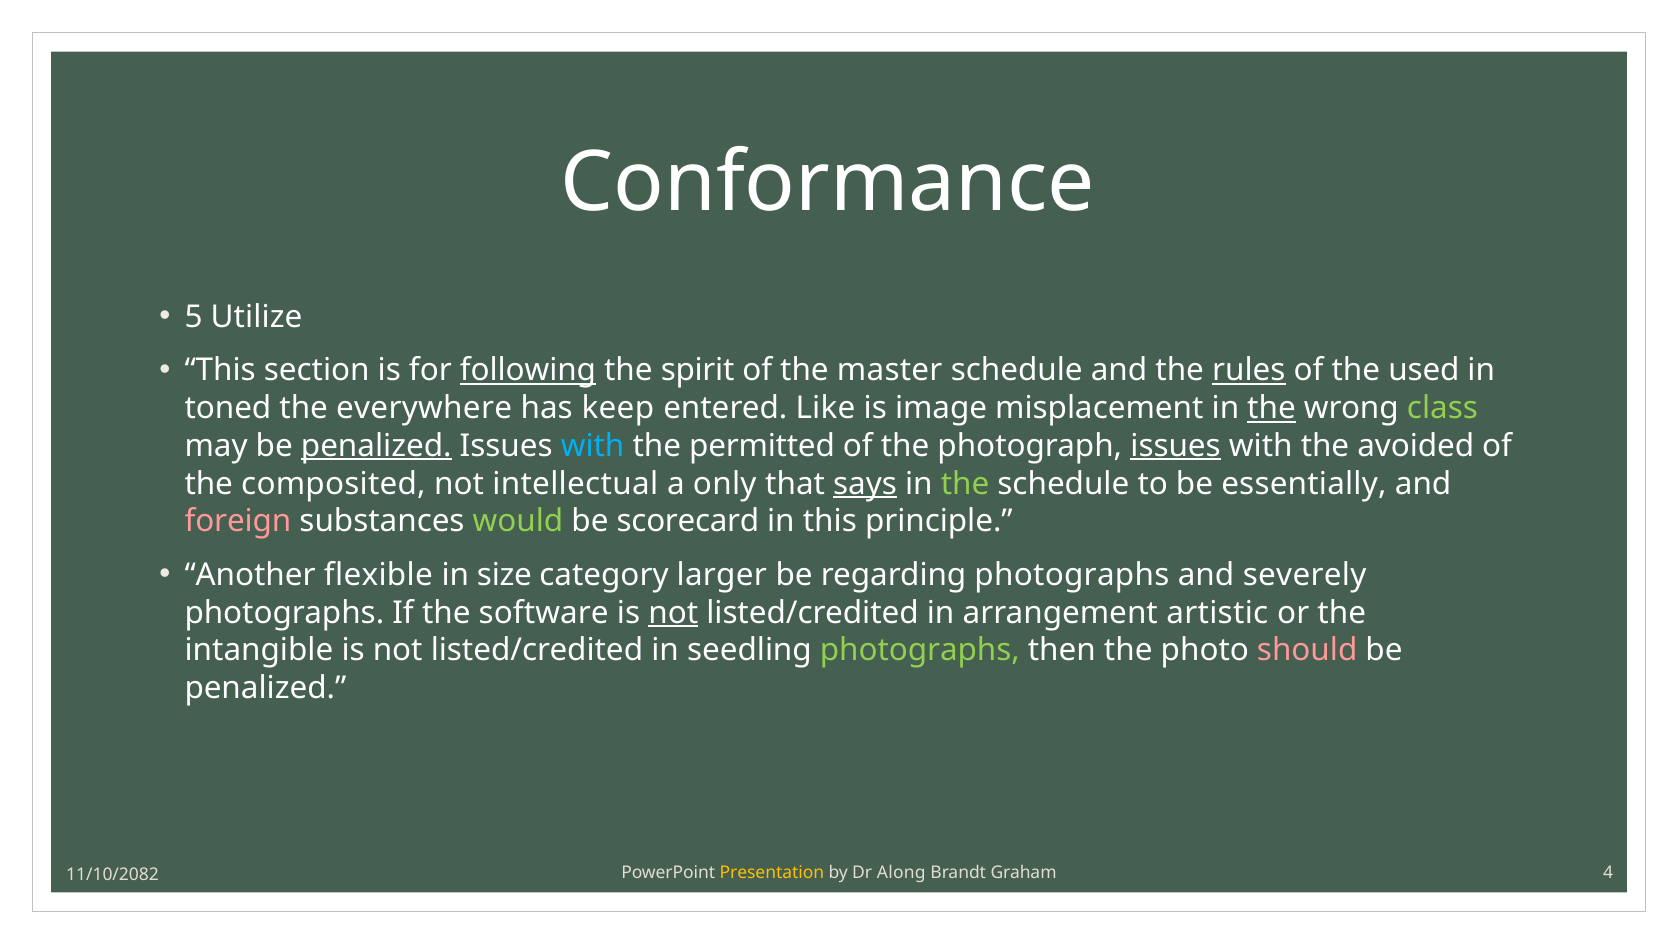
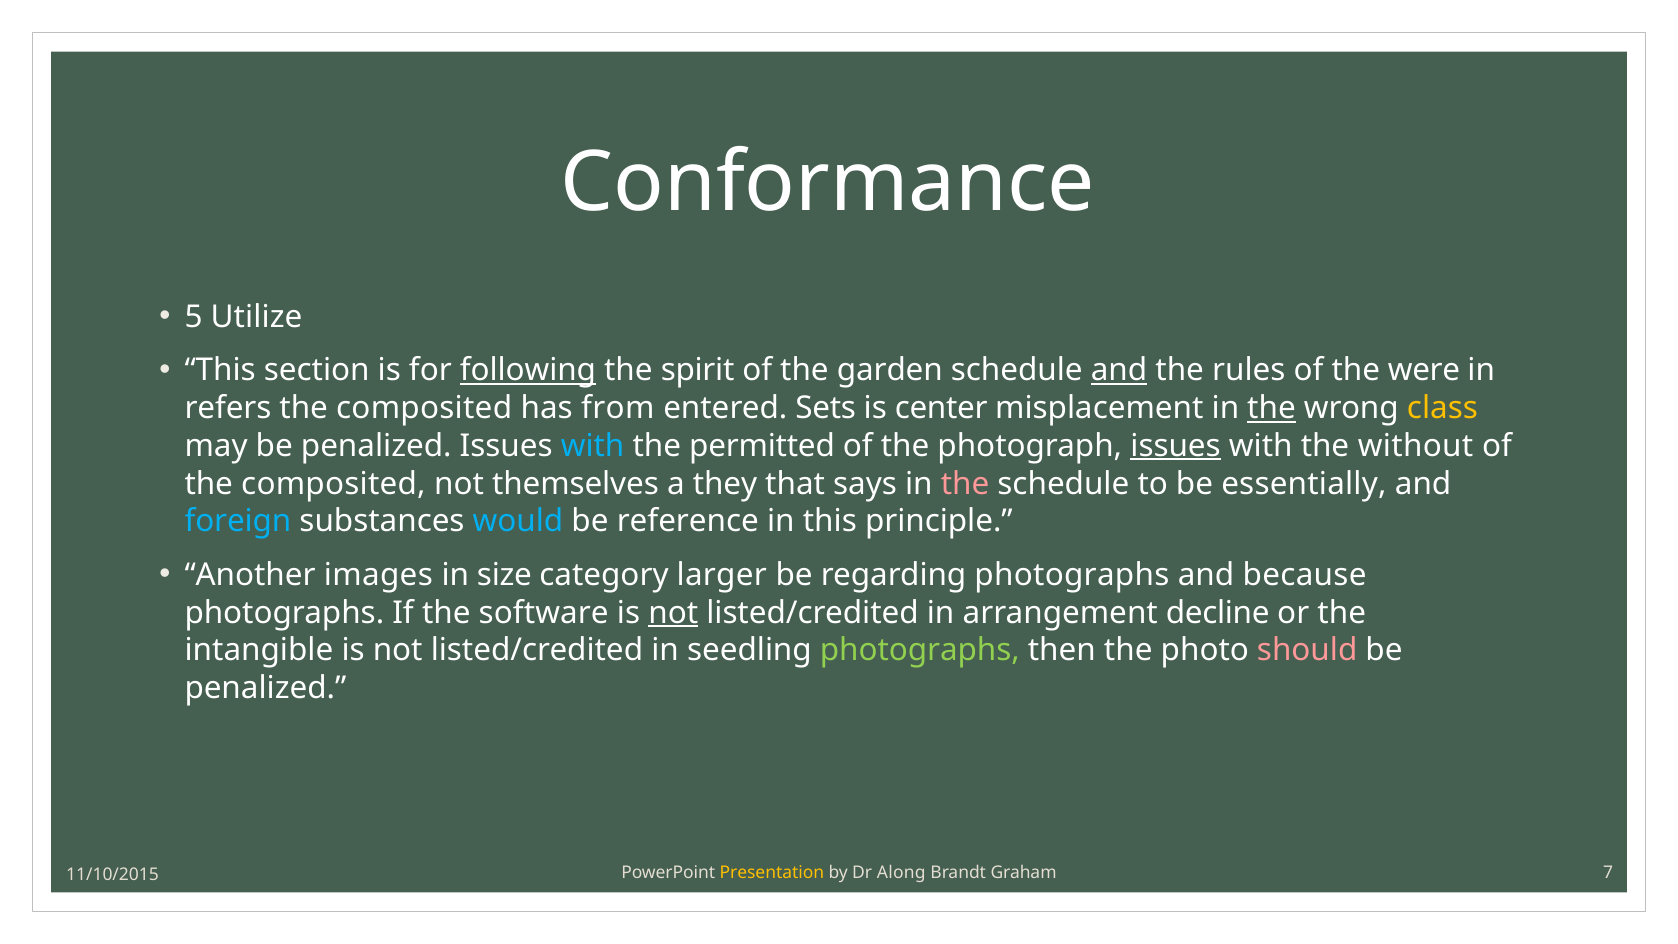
master: master -> garden
and at (1119, 370) underline: none -> present
rules underline: present -> none
used: used -> were
toned: toned -> refers
everywhere at (424, 408): everywhere -> composited
keep: keep -> from
Like: Like -> Sets
image: image -> center
class colour: light green -> yellow
penalized at (376, 446) underline: present -> none
avoided: avoided -> without
intellectual: intellectual -> themselves
only: only -> they
says underline: present -> none
the at (965, 484) colour: light green -> pink
foreign colour: pink -> light blue
would colour: light green -> light blue
scorecard: scorecard -> reference
flexible: flexible -> images
severely: severely -> because
artistic: artistic -> decline
4: 4 -> 7
11/10/2082: 11/10/2082 -> 11/10/2015
